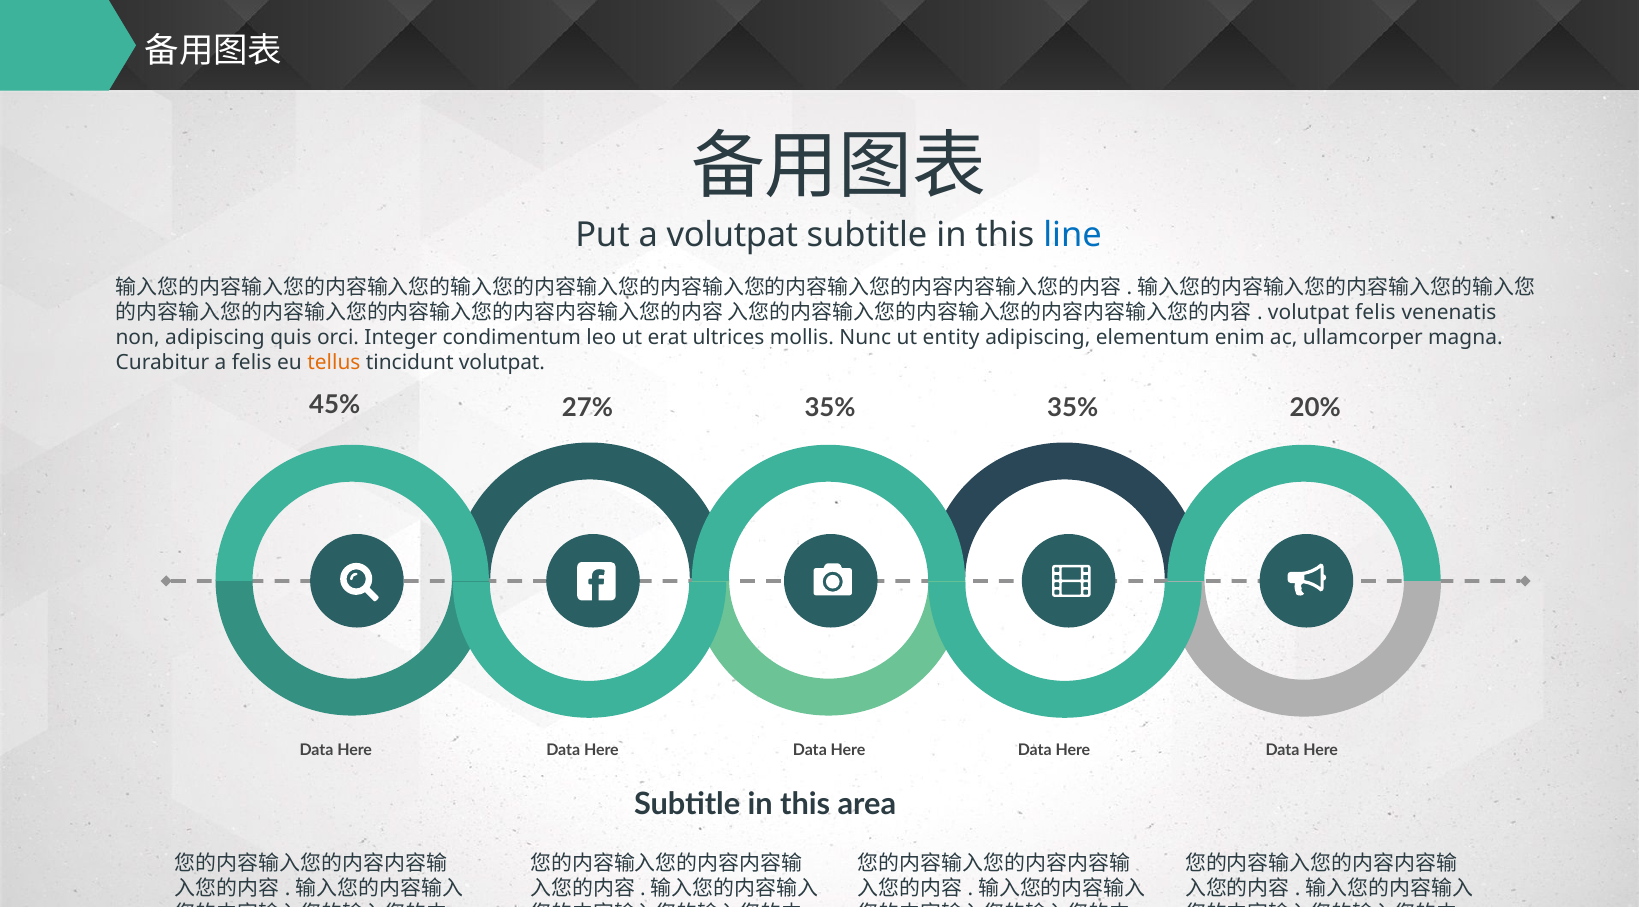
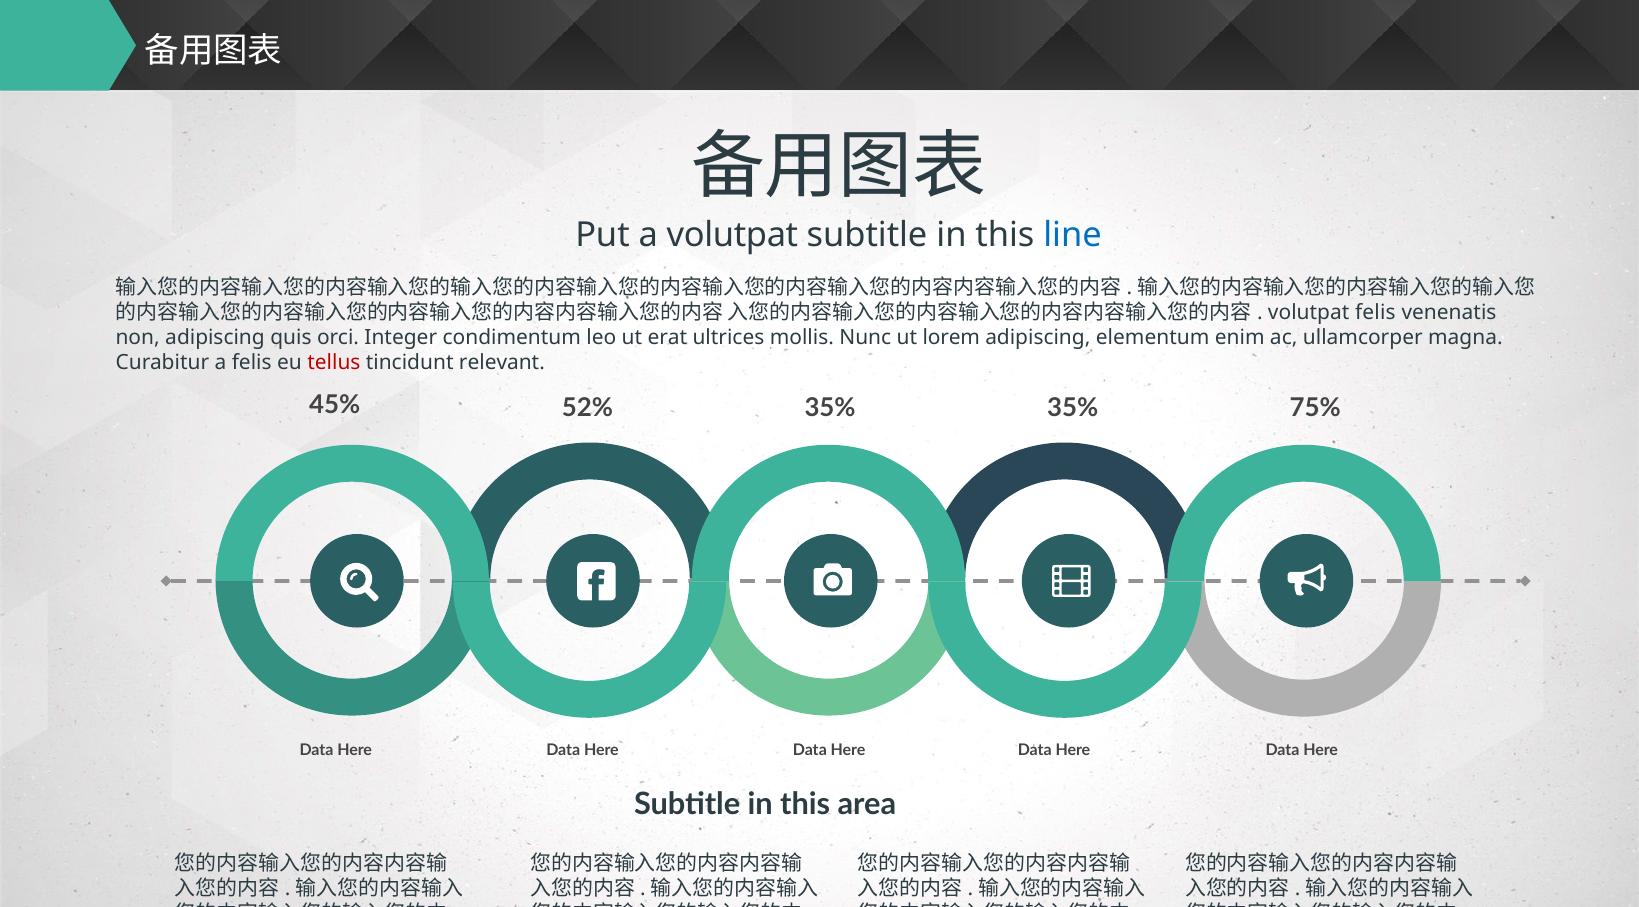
entity: entity -> lorem
tellus colour: orange -> red
tincidunt volutpat: volutpat -> relevant
27%: 27% -> 52%
20%: 20% -> 75%
